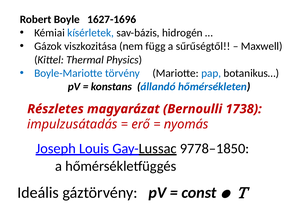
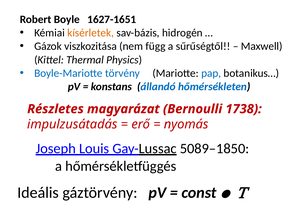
1627-1696: 1627-1696 -> 1627-1651
kísérletek colour: blue -> orange
9778–1850: 9778–1850 -> 5089–1850
